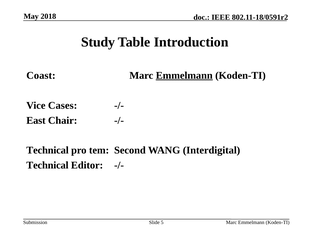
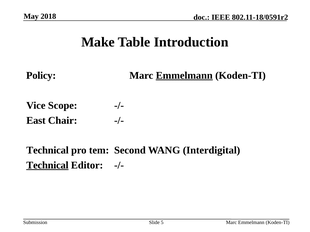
Study: Study -> Make
Coast: Coast -> Policy
Cases: Cases -> Scope
Technical at (47, 166) underline: none -> present
